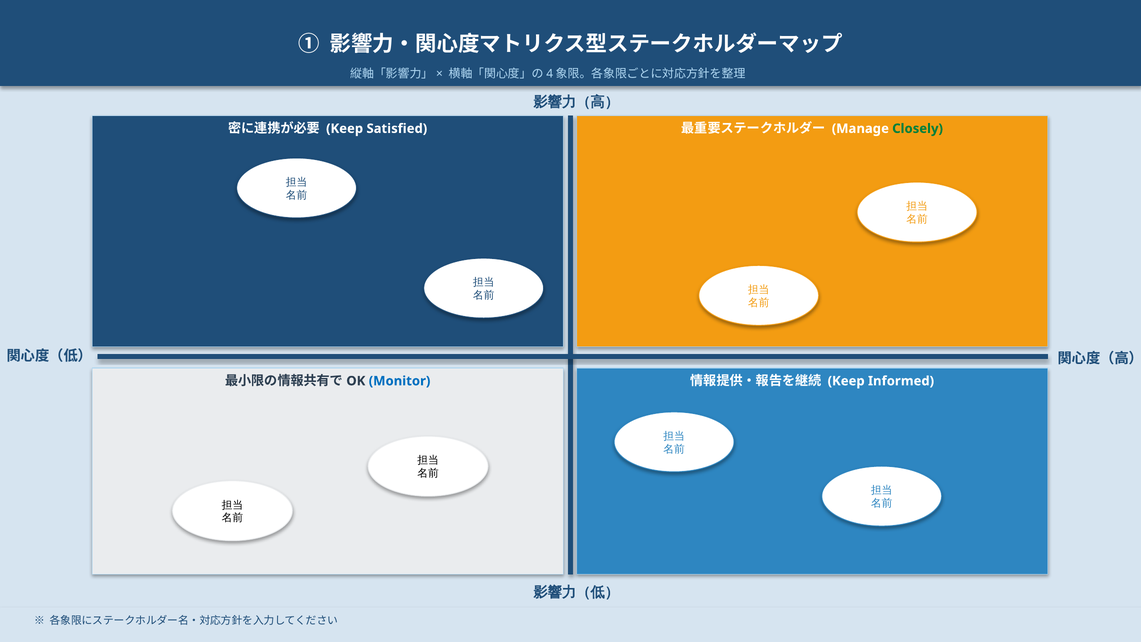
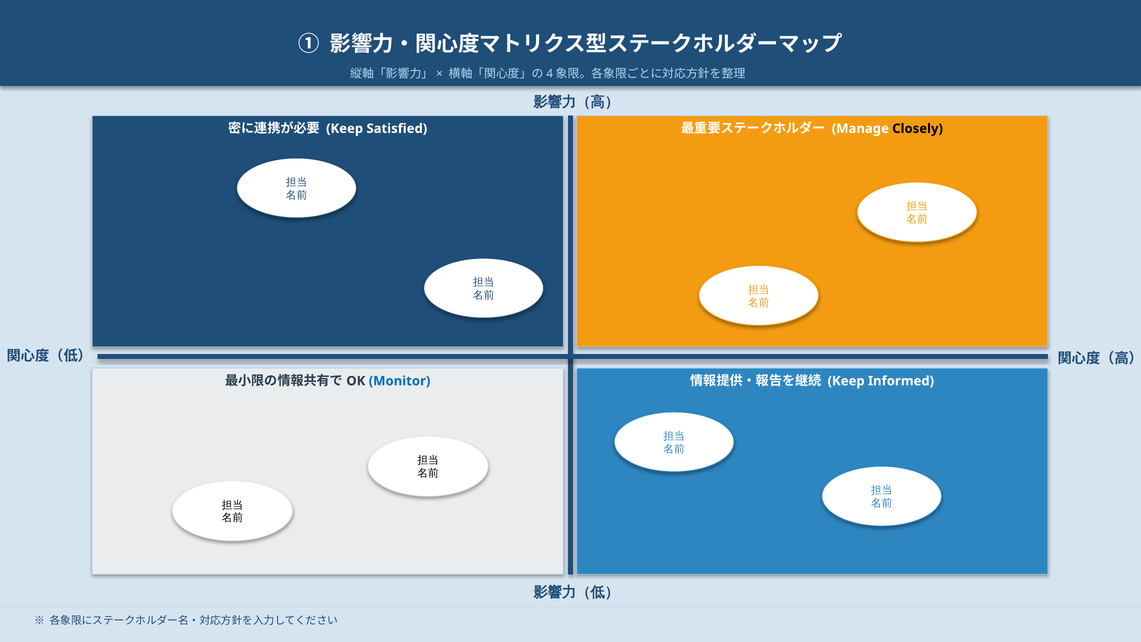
Closely colour: green -> black
